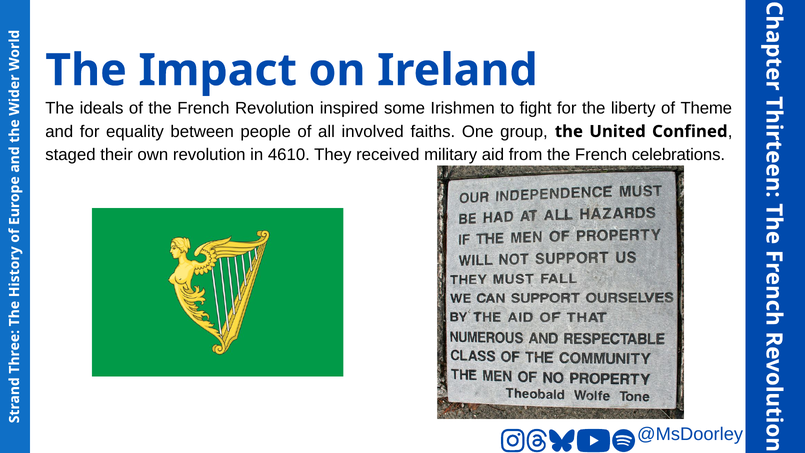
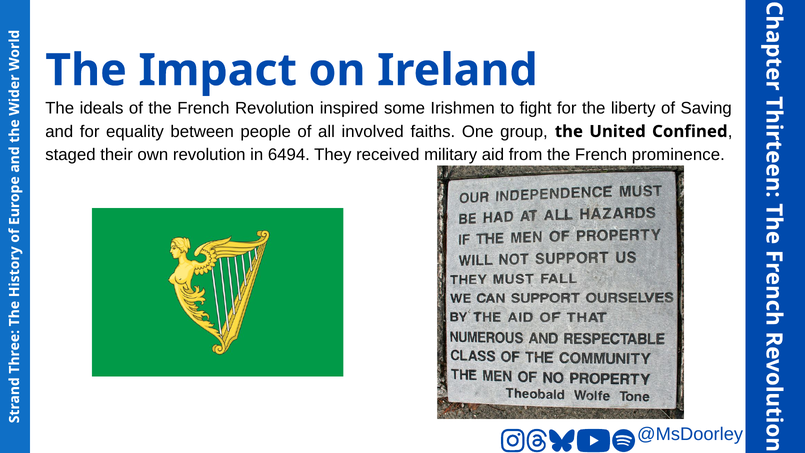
Theme: Theme -> Saving
4610: 4610 -> 6494
celebrations: celebrations -> prominence
